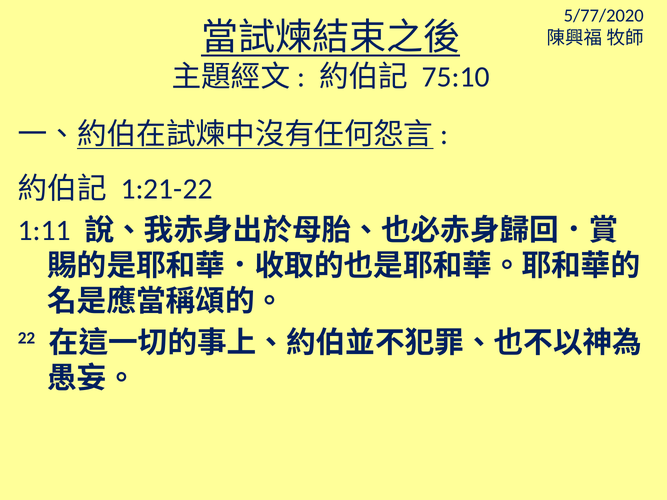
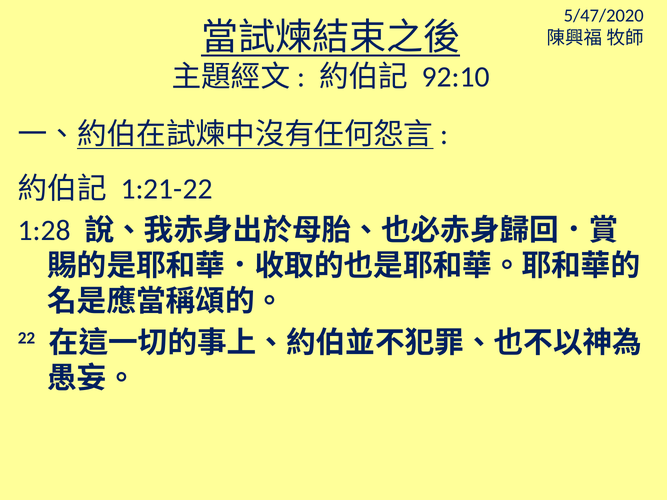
5/77/2020: 5/77/2020 -> 5/47/2020
75:10: 75:10 -> 92:10
1:11: 1:11 -> 1:28
